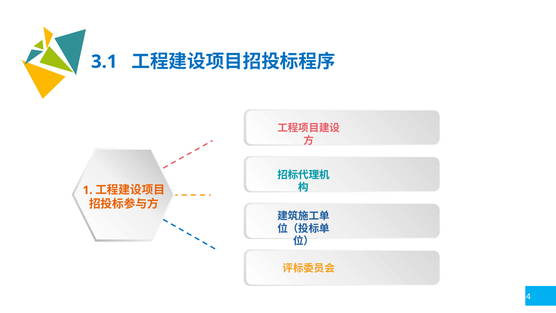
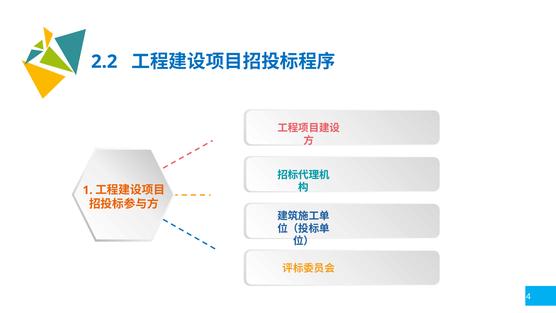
3.1: 3.1 -> 2.2
